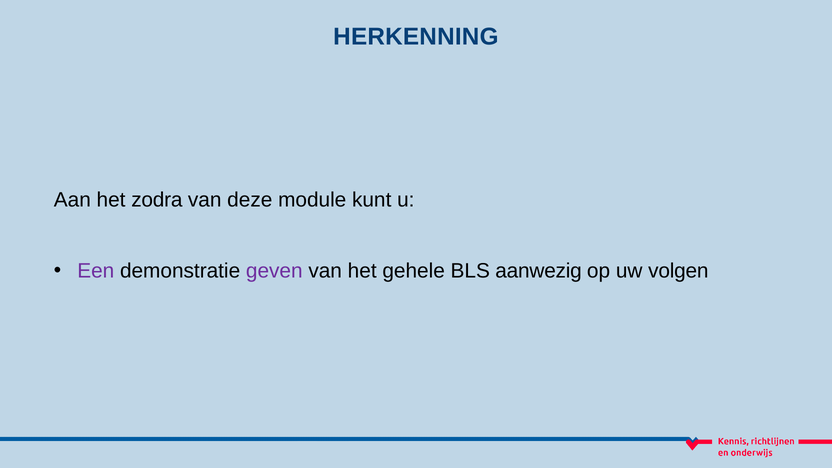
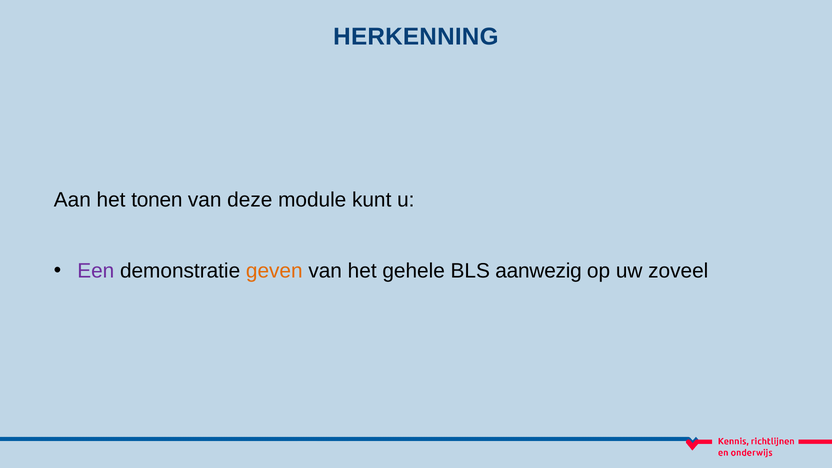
zodra: zodra -> tonen
geven colour: purple -> orange
volgen: volgen -> zoveel
